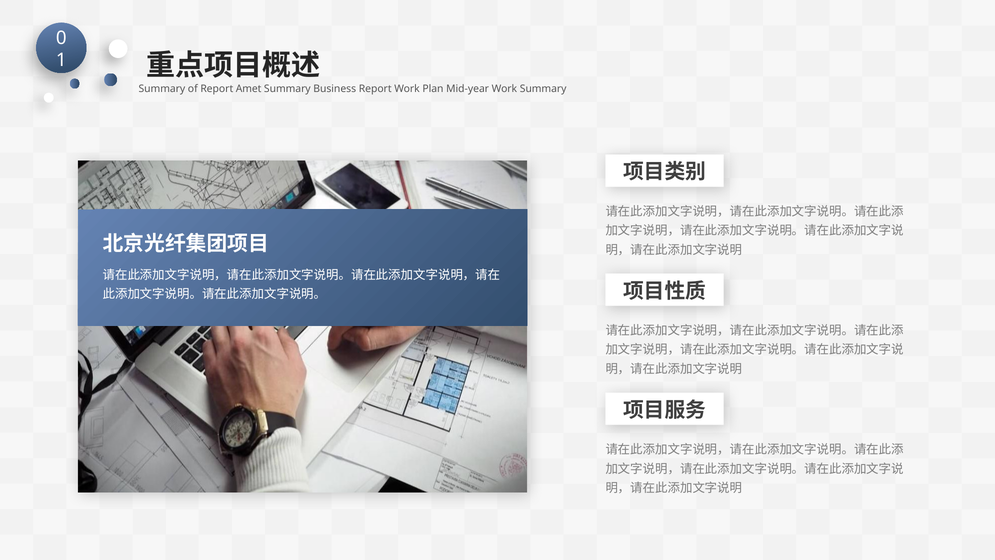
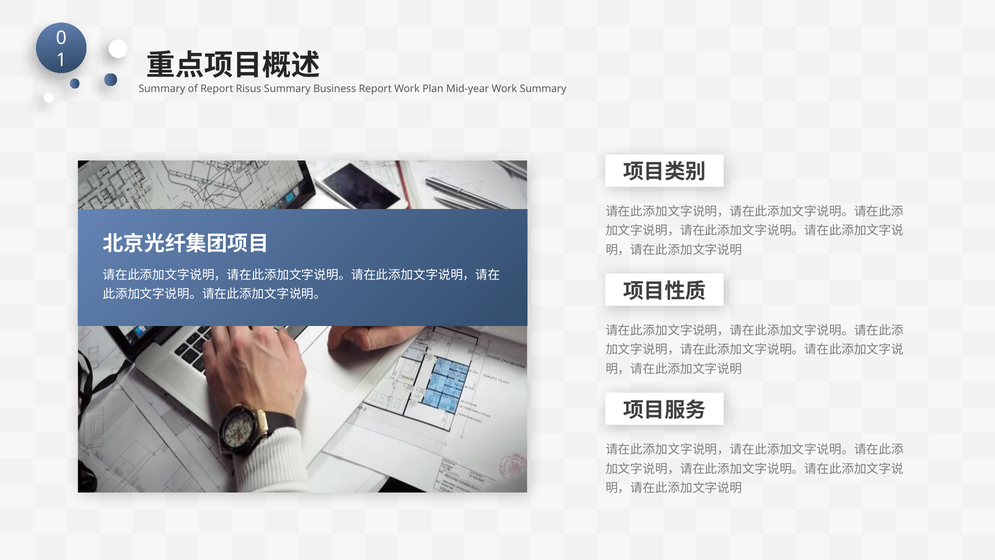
Amet: Amet -> Risus
